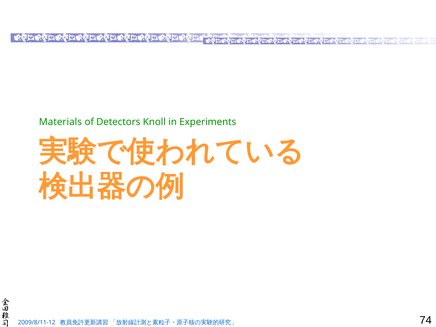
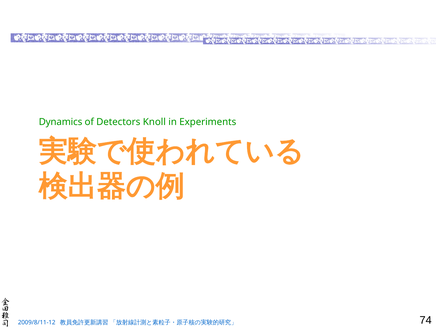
Materials: Materials -> Dynamics
